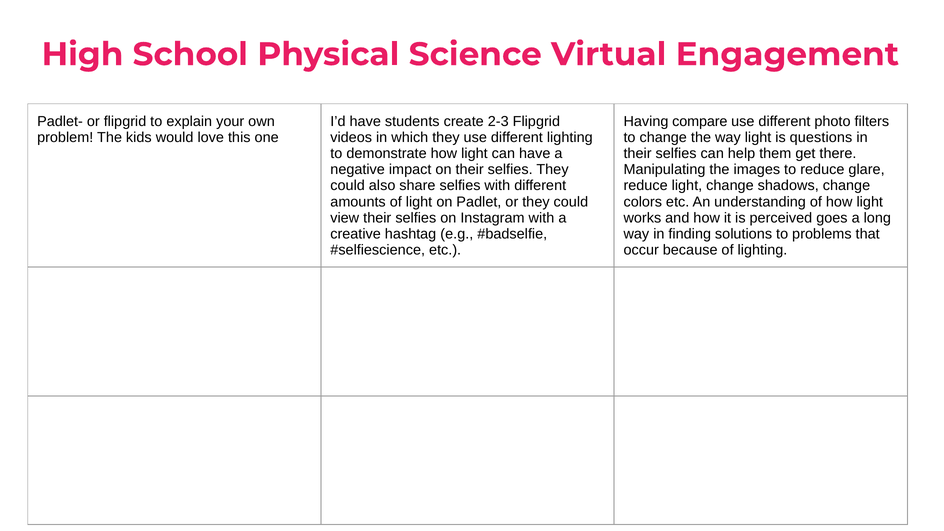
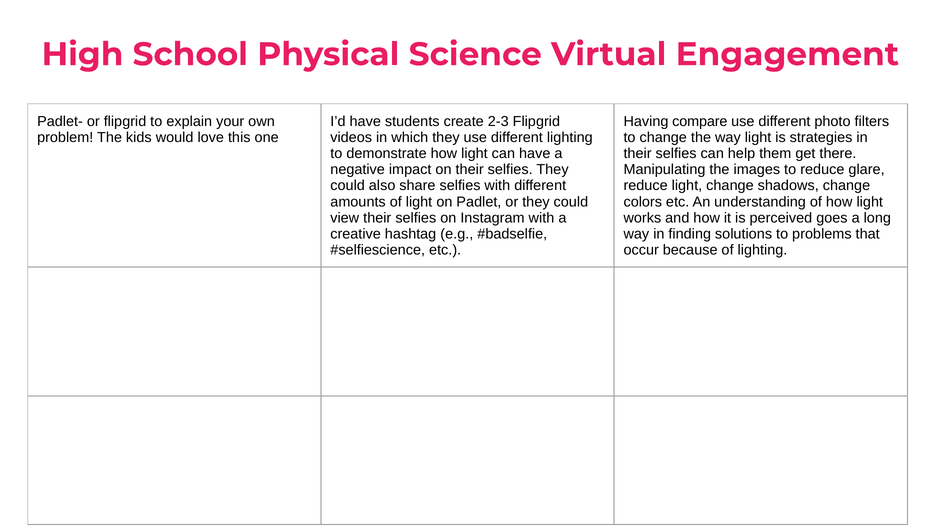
questions: questions -> strategies
